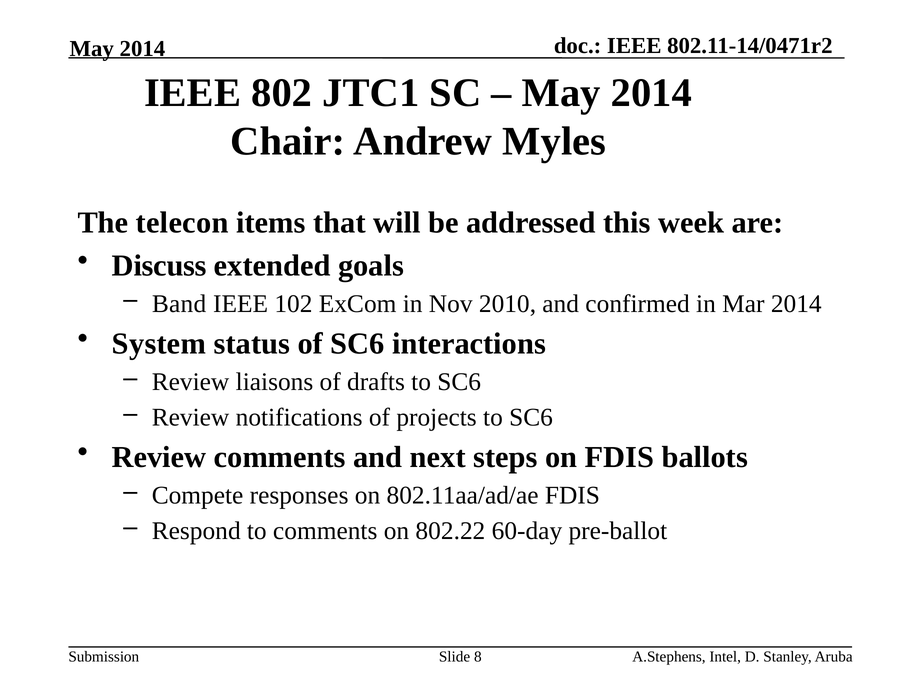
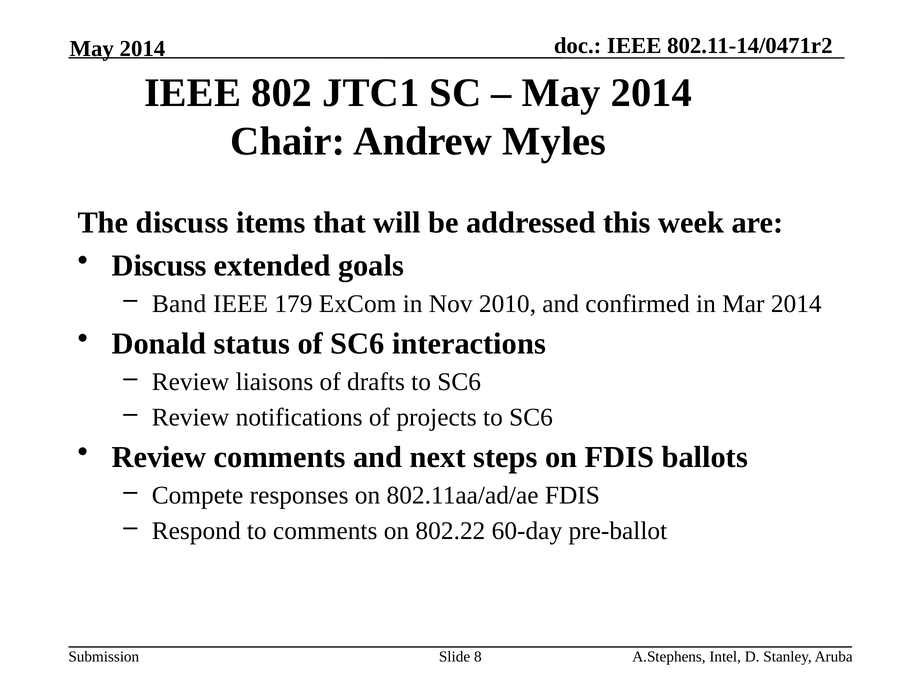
The telecon: telecon -> discuss
102: 102 -> 179
System: System -> Donald
